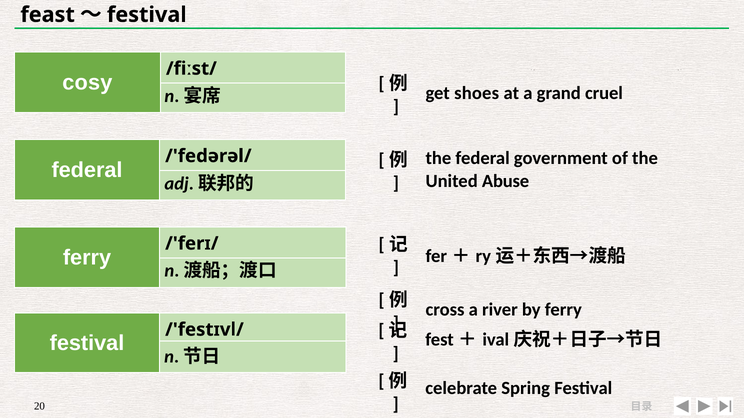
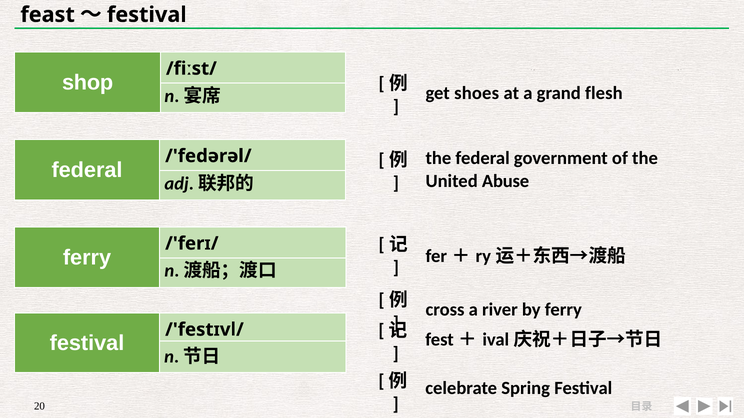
cosy: cosy -> shop
cruel: cruel -> flesh
